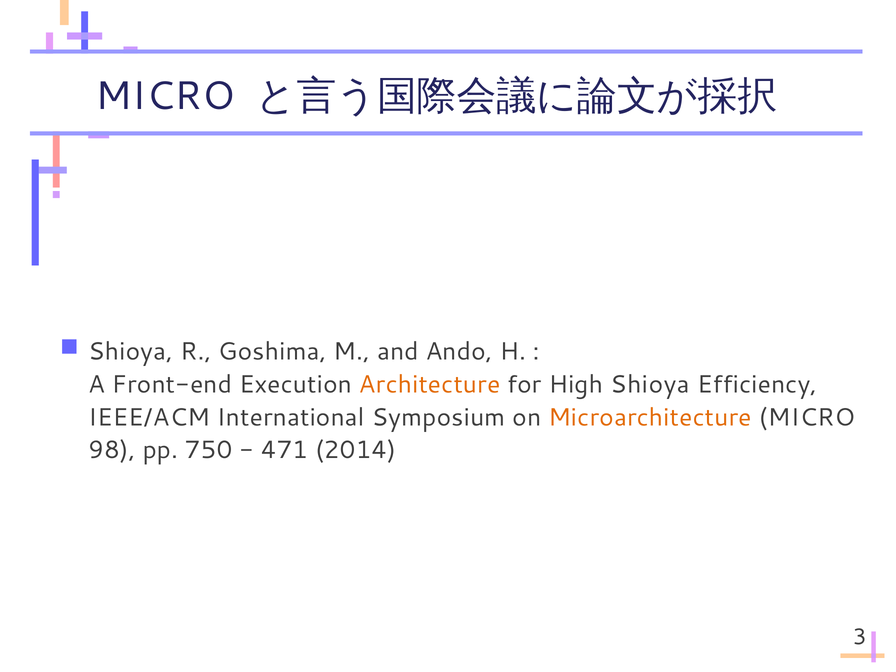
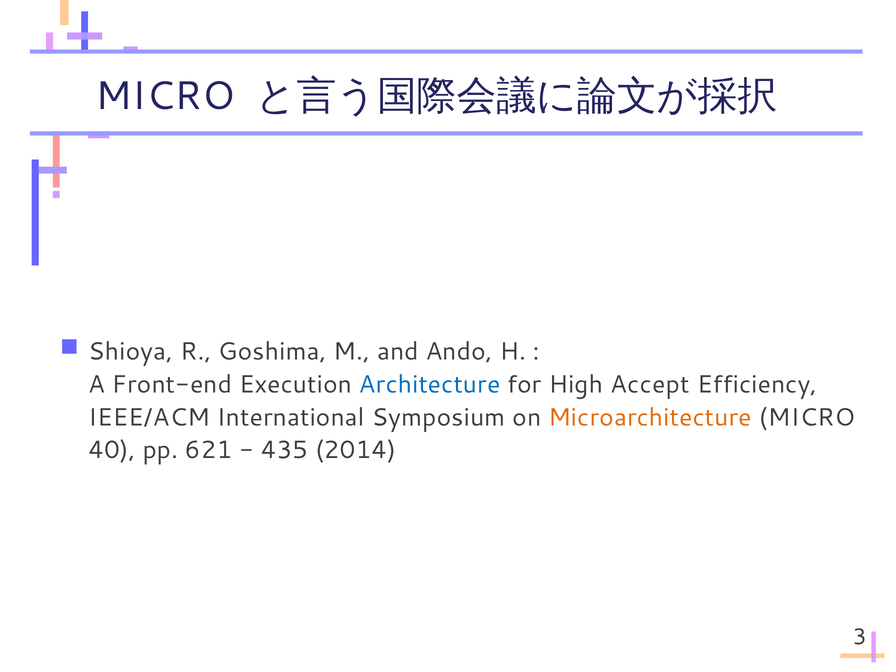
Architecture colour: orange -> blue
High Shioya: Shioya -> Accept
98: 98 -> 40
750: 750 -> 621
471: 471 -> 435
